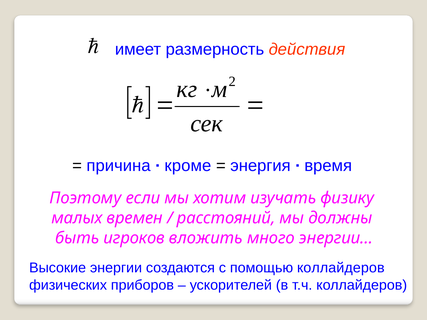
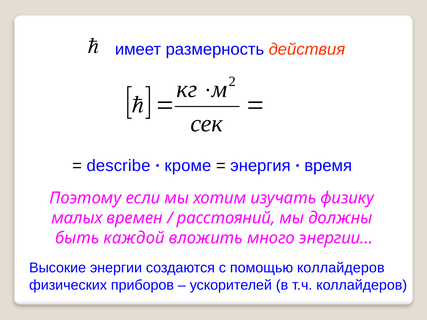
причина: причина -> describe
игроков: игроков -> каждой
